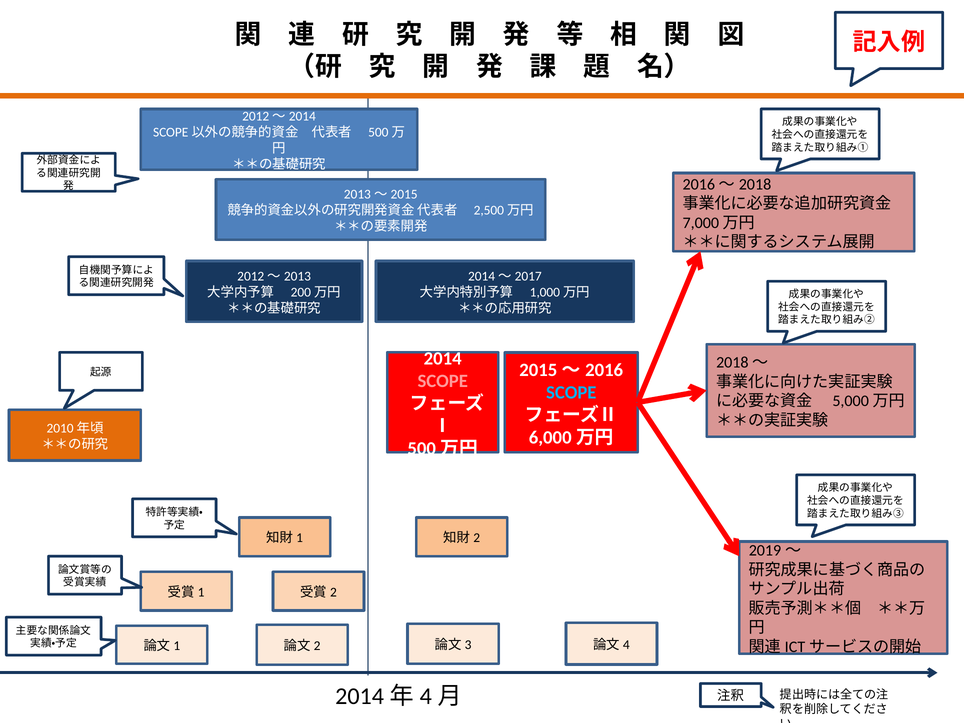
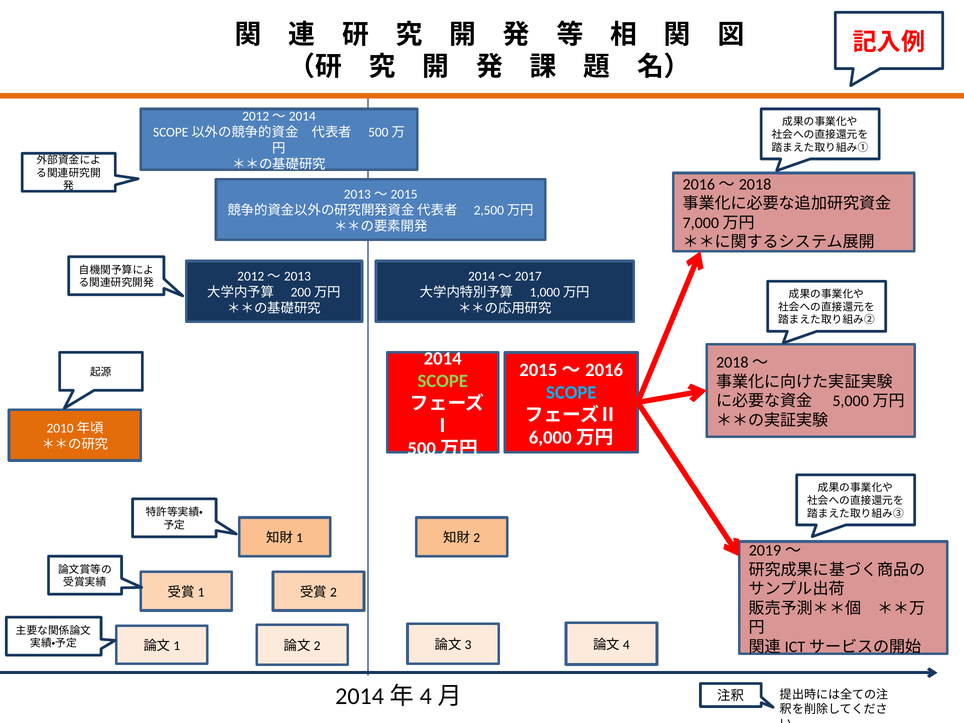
SCOPE at (443, 381) colour: pink -> light green
